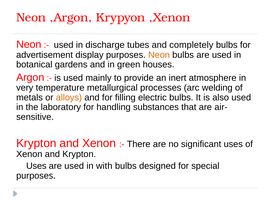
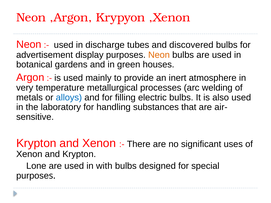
completely: completely -> discovered
alloys colour: orange -> blue
Uses at (36, 166): Uses -> Lone
